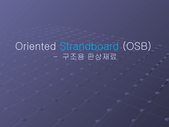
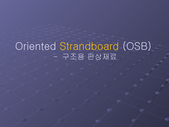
Strandboard colour: light blue -> yellow
